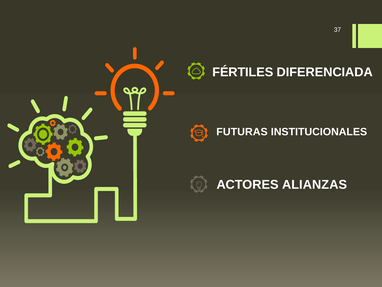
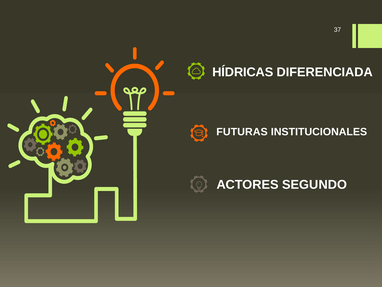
FÉRTILES: FÉRTILES -> HÍDRICAS
ALIANZAS: ALIANZAS -> SEGUNDO
